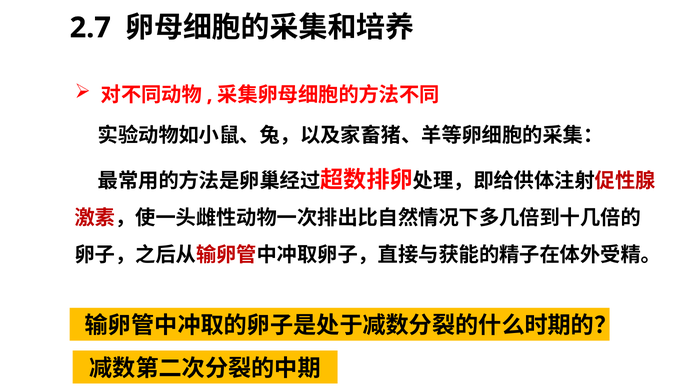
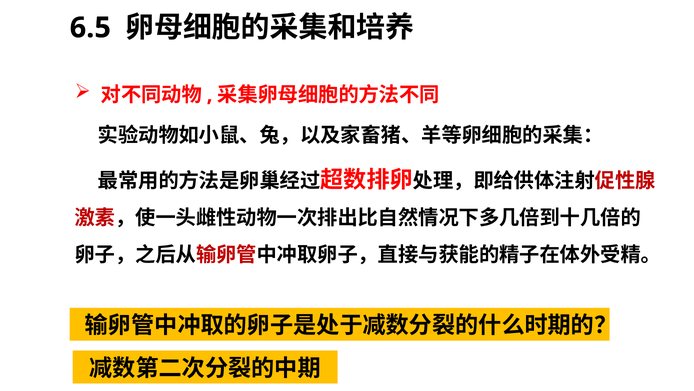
2.7: 2.7 -> 6.5
